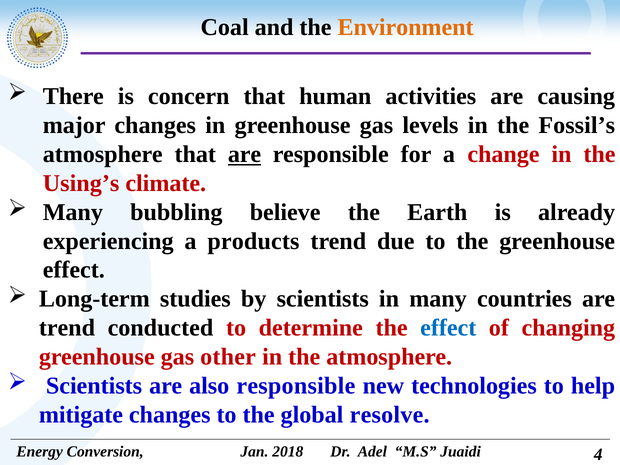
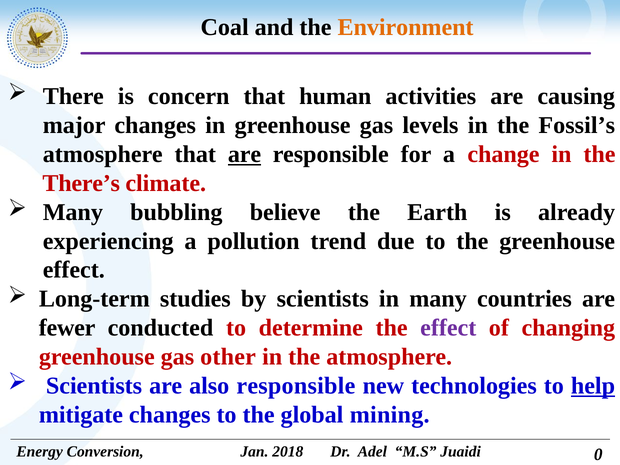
Using’s: Using’s -> There’s
products: products -> pollution
trend at (67, 328): trend -> fewer
effect at (448, 328) colour: blue -> purple
help underline: none -> present
resolve: resolve -> mining
4: 4 -> 0
